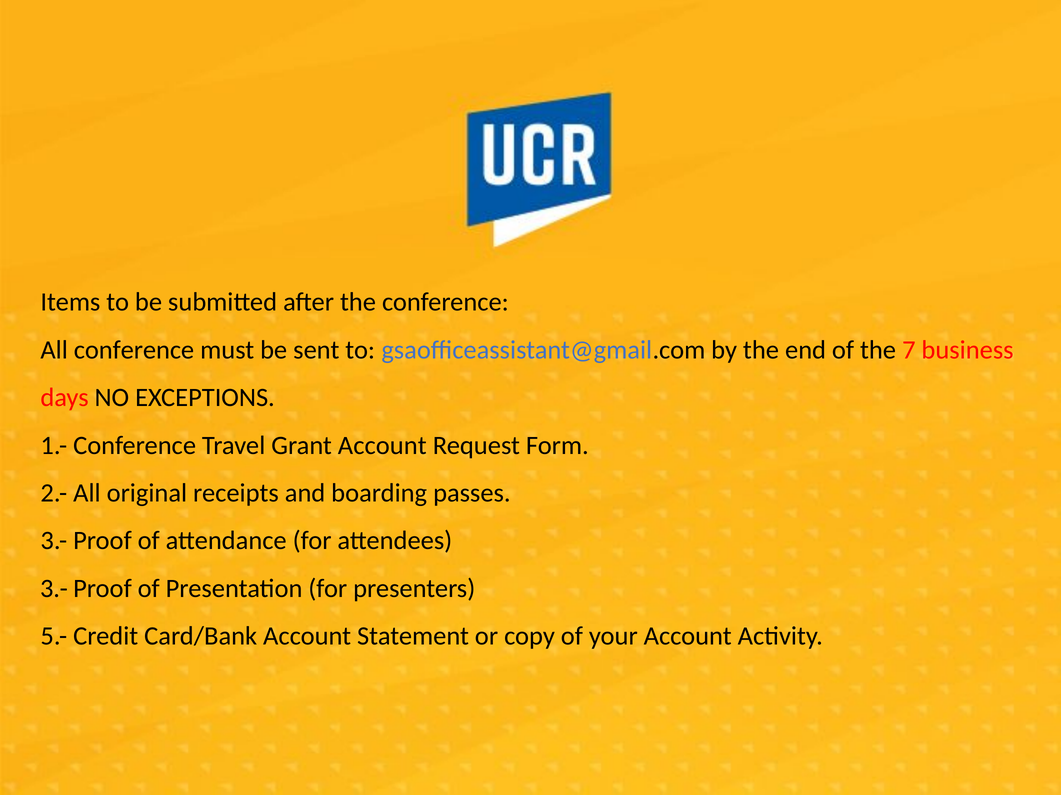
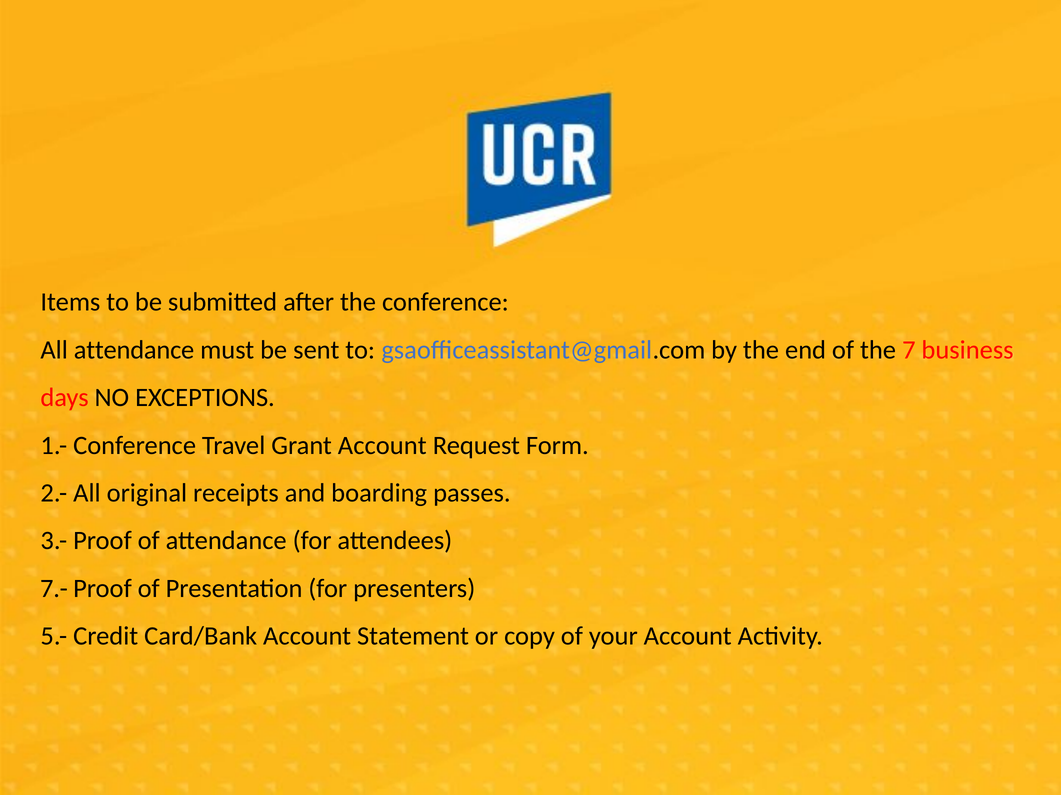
All conference: conference -> attendance
3.- at (54, 589): 3.- -> 7.-
